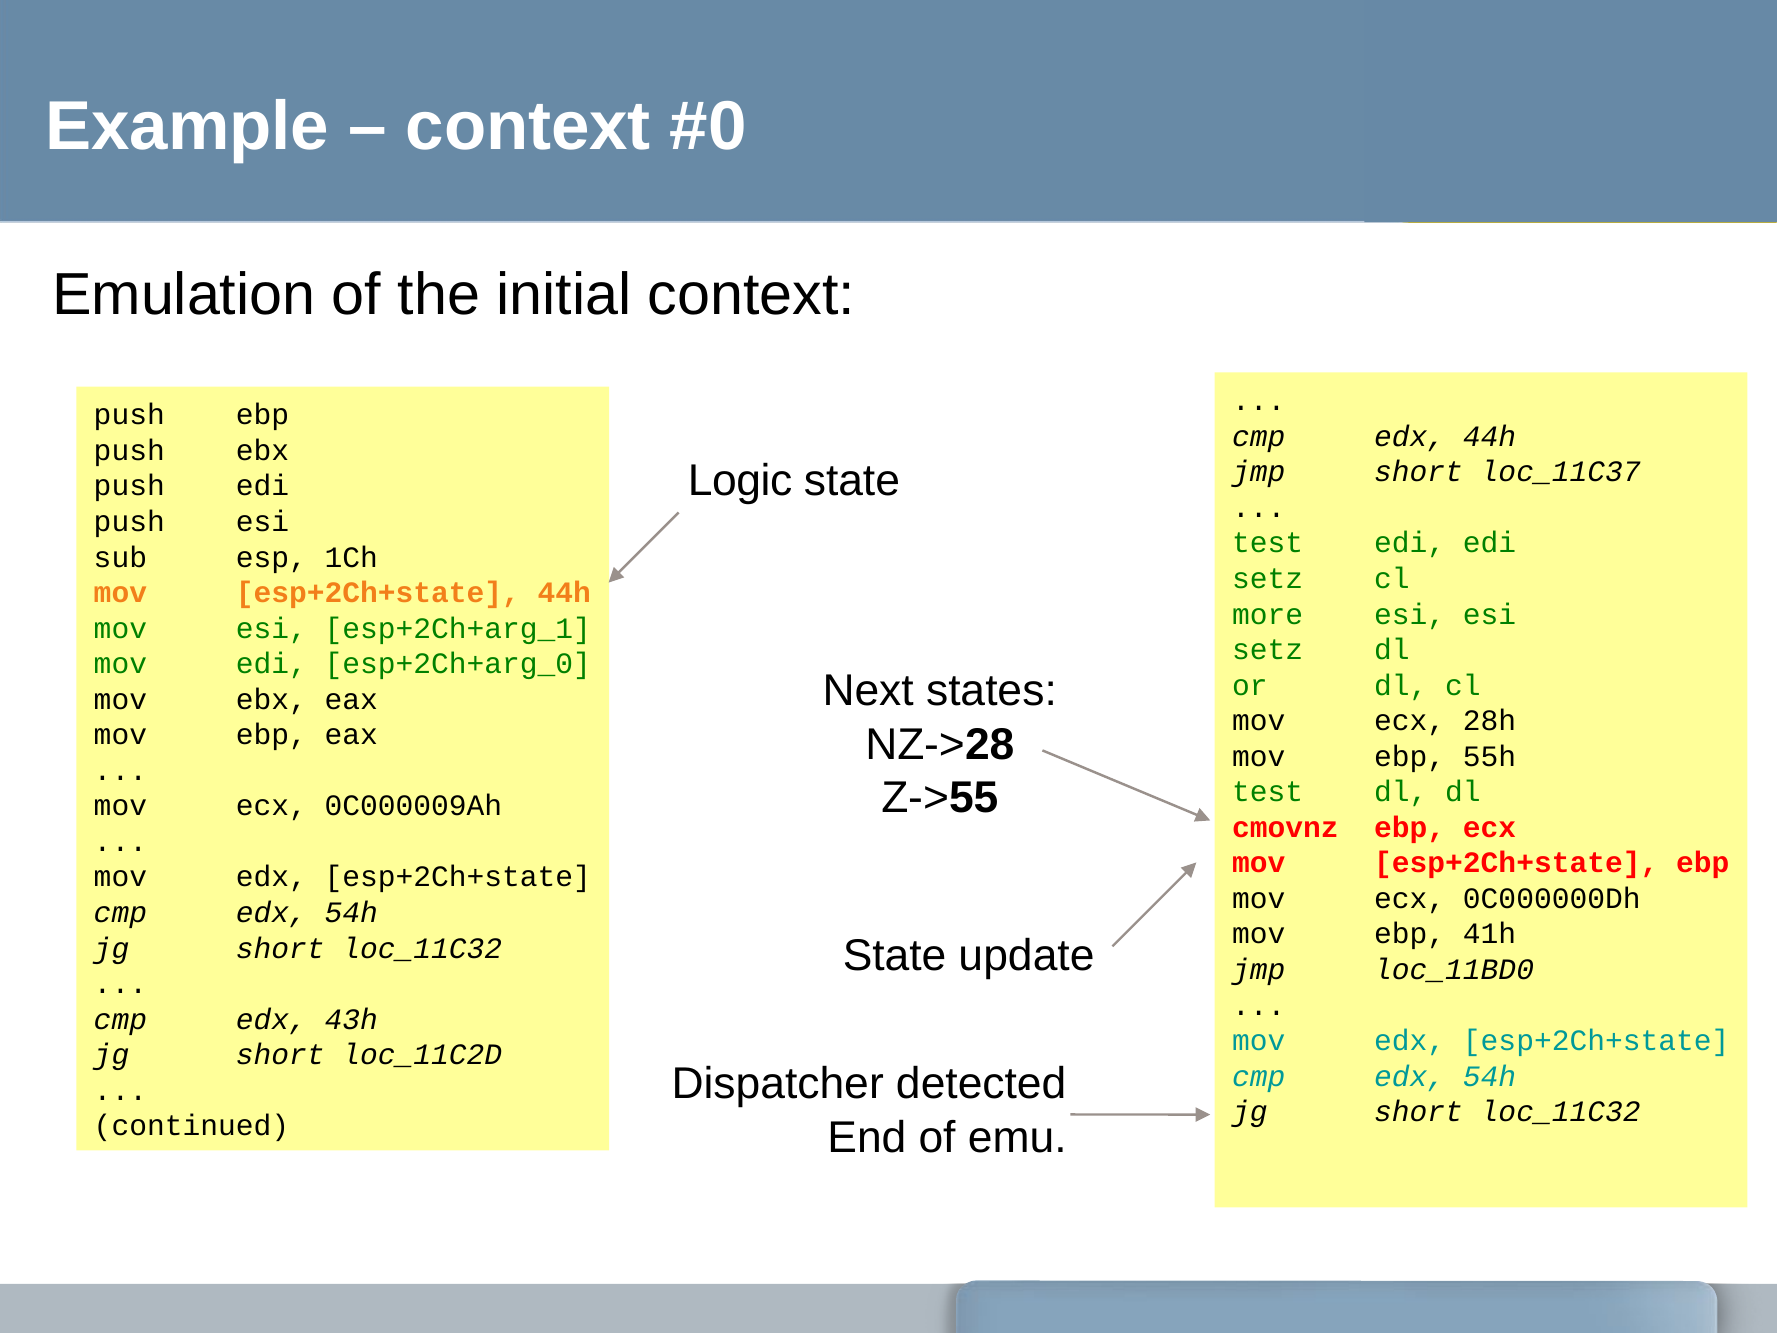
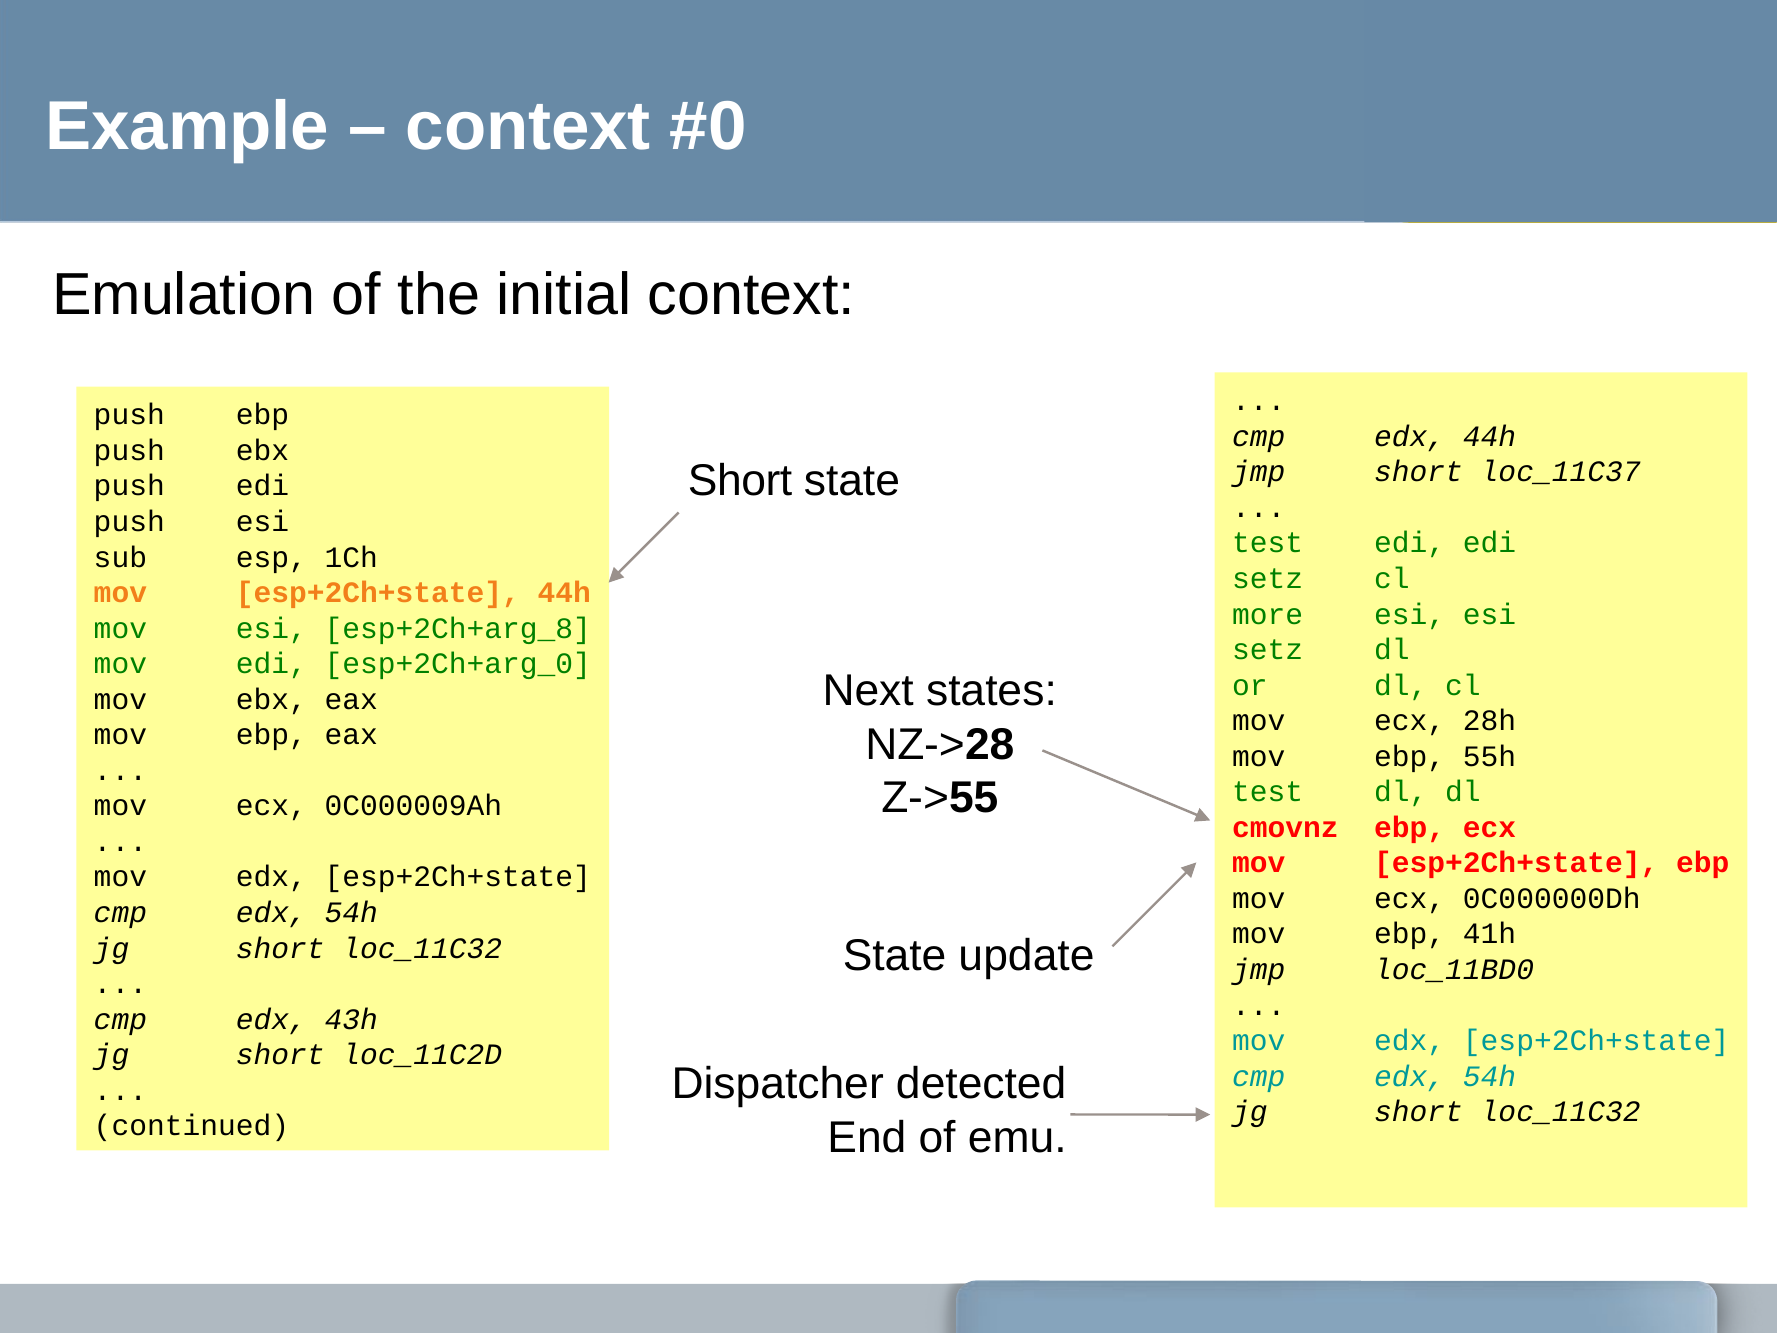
Logic at (740, 481): Logic -> Short
esp+2Ch+arg_1: esp+2Ch+arg_1 -> esp+2Ch+arg_8
